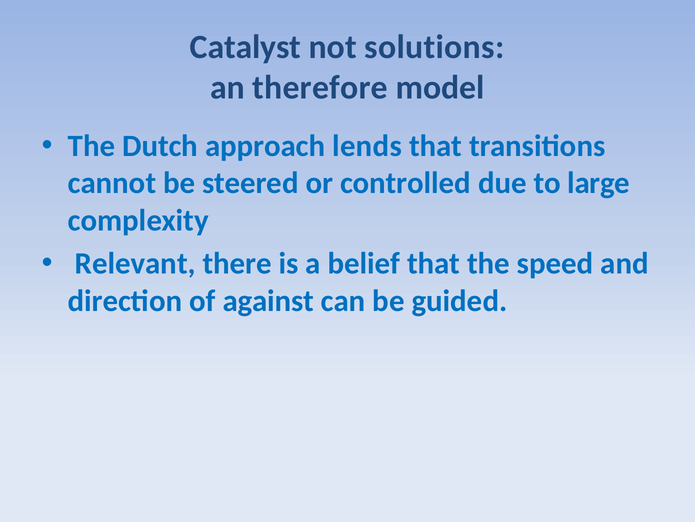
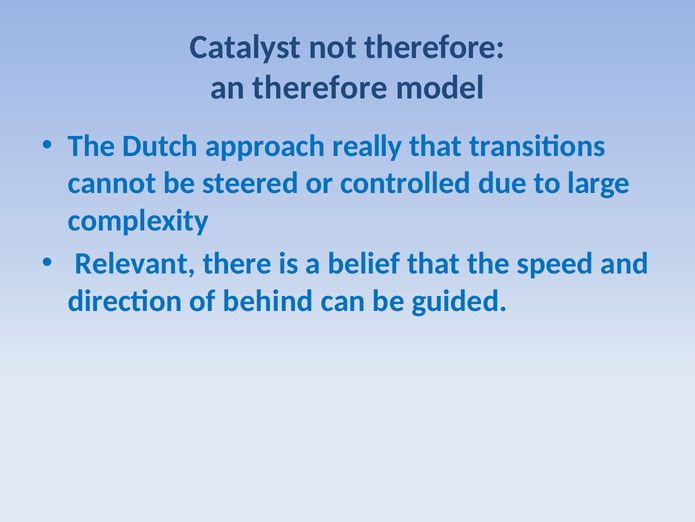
not solutions: solutions -> therefore
lends: lends -> really
against: against -> behind
